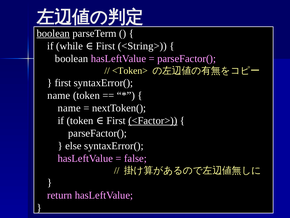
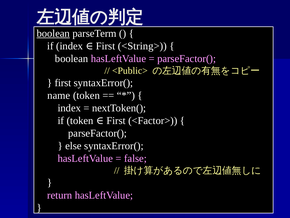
if while: while -> index
<Token>: <Token> -> <Public>
name at (69, 108): name -> index
<Factor> underline: present -> none
